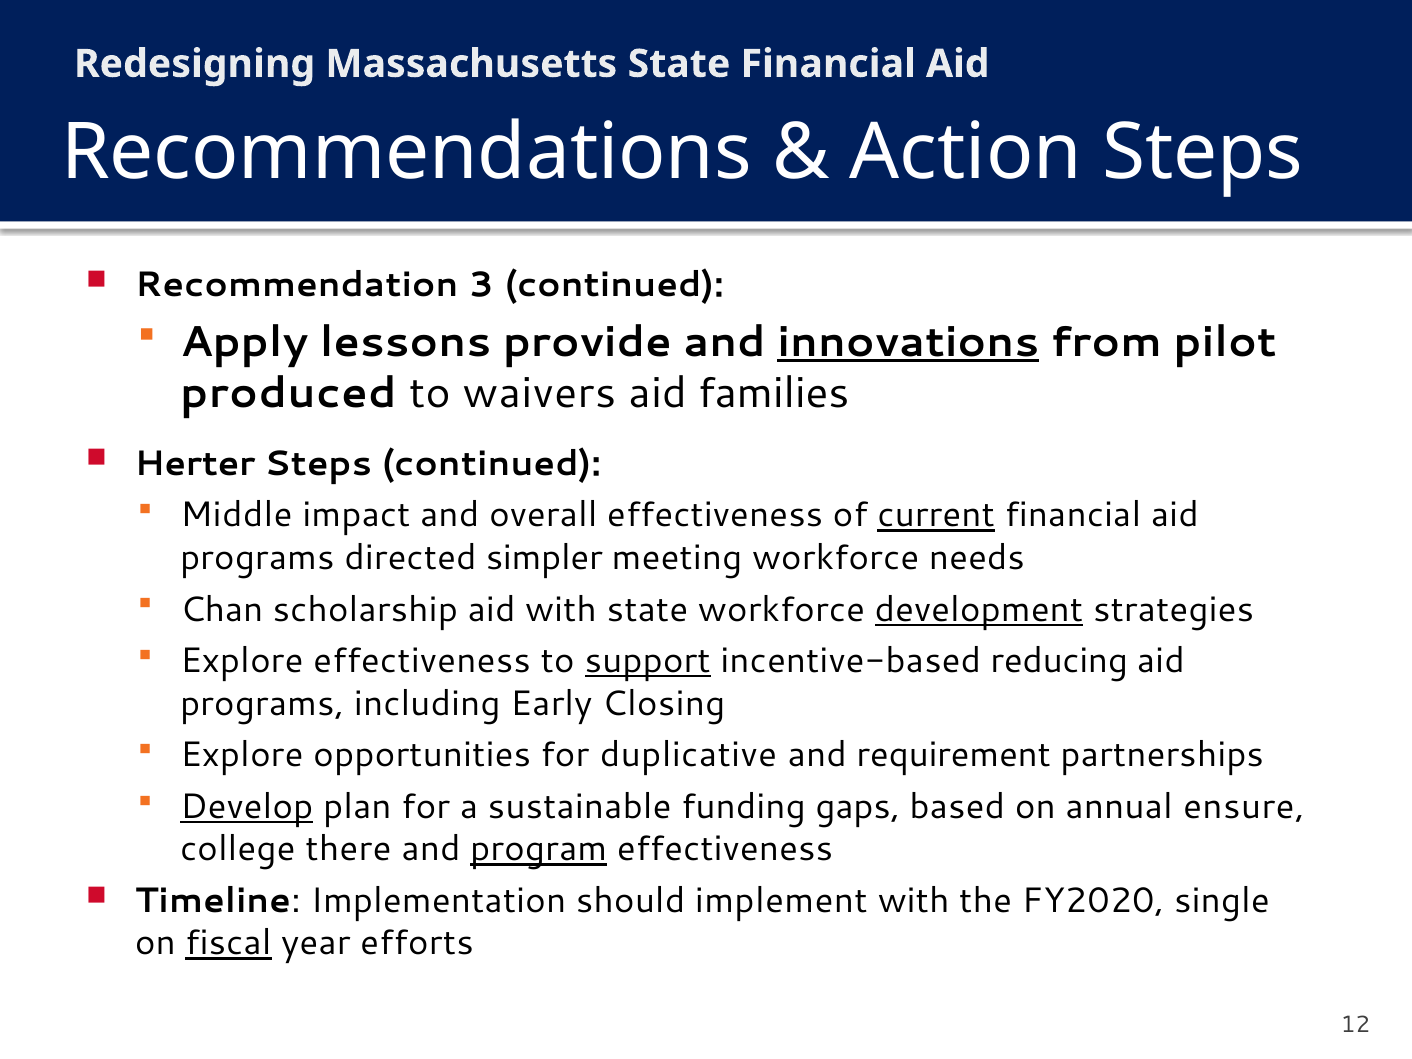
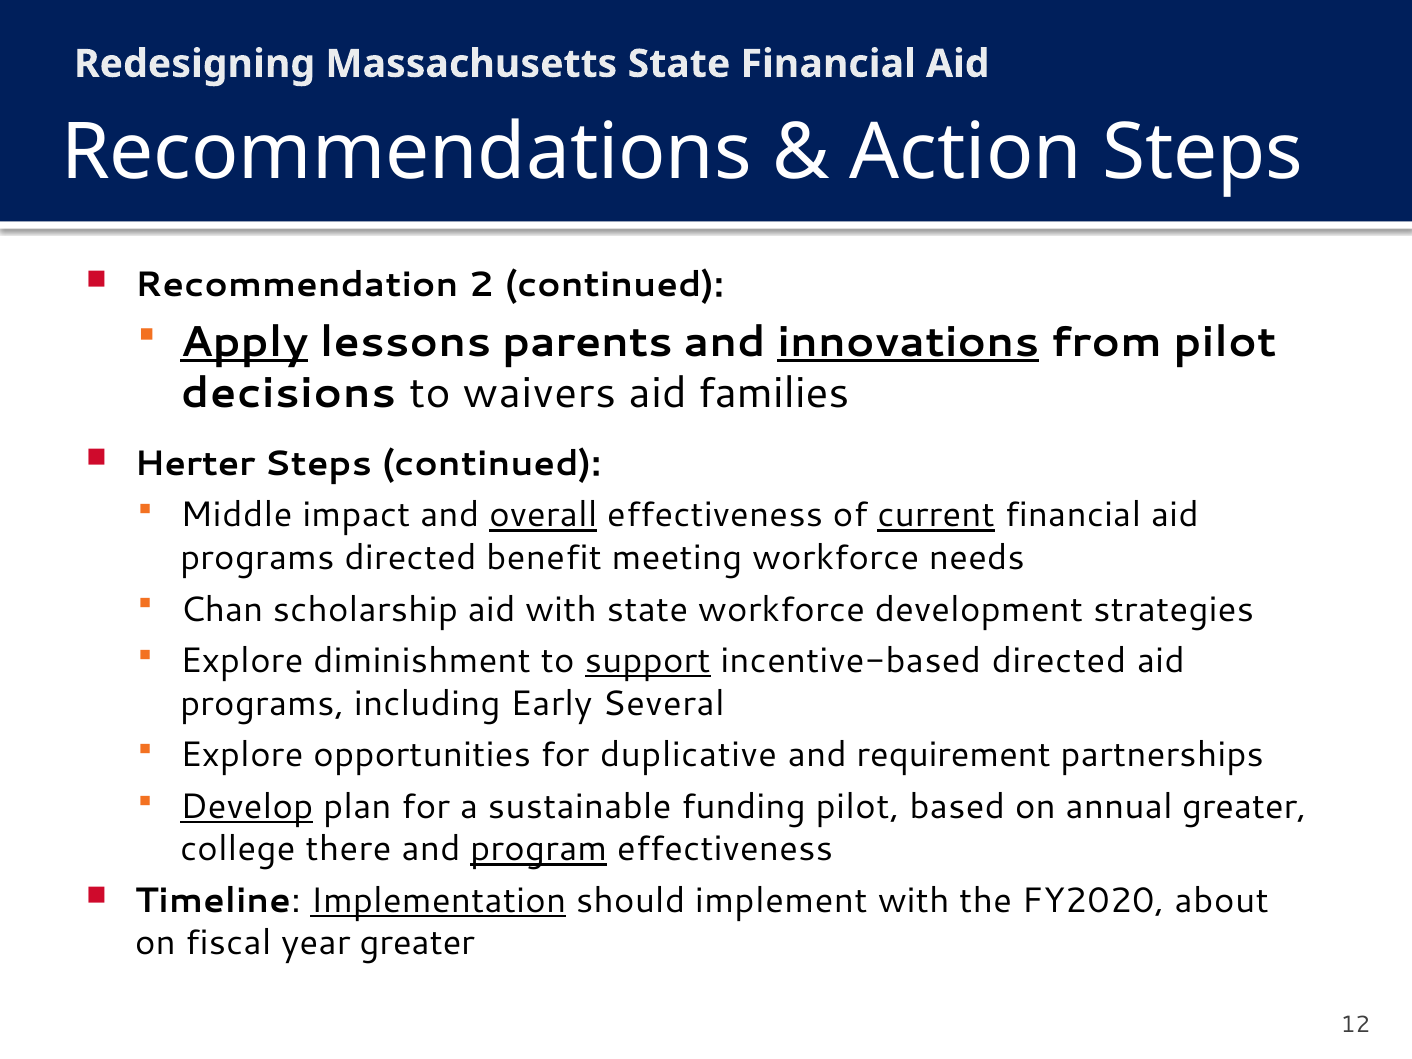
3: 3 -> 2
Apply underline: none -> present
provide: provide -> parents
produced: produced -> decisions
overall underline: none -> present
simpler: simpler -> benefit
development underline: present -> none
Explore effectiveness: effectiveness -> diminishment
incentive-based reducing: reducing -> directed
Closing: Closing -> Several
funding gaps: gaps -> pilot
annual ensure: ensure -> greater
Implementation underline: none -> present
single: single -> about
fiscal underline: present -> none
year efforts: efforts -> greater
